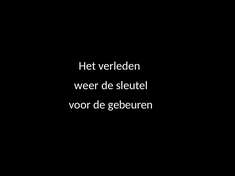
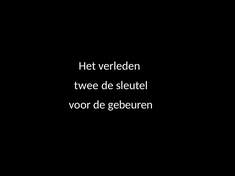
weer: weer -> twee
